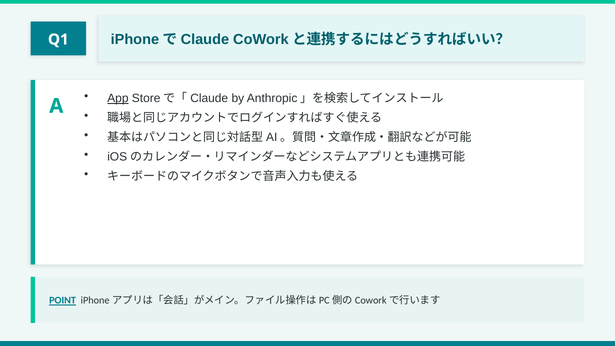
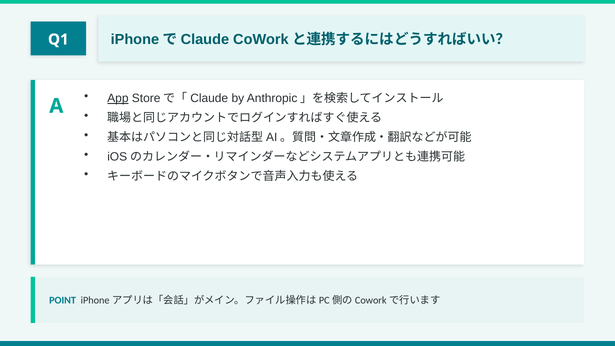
POINT underline: present -> none
